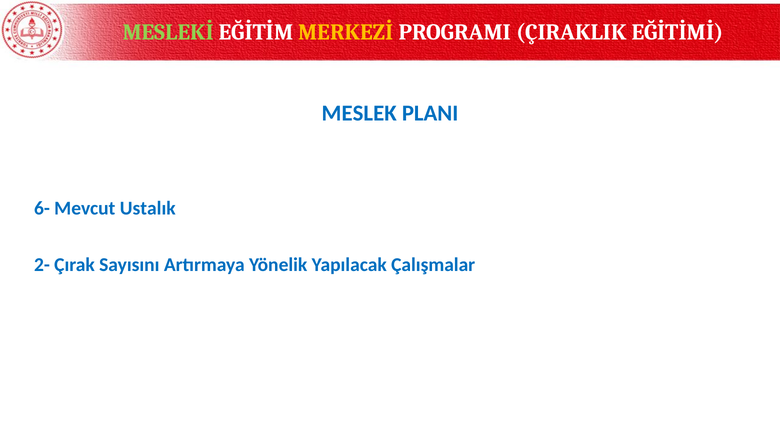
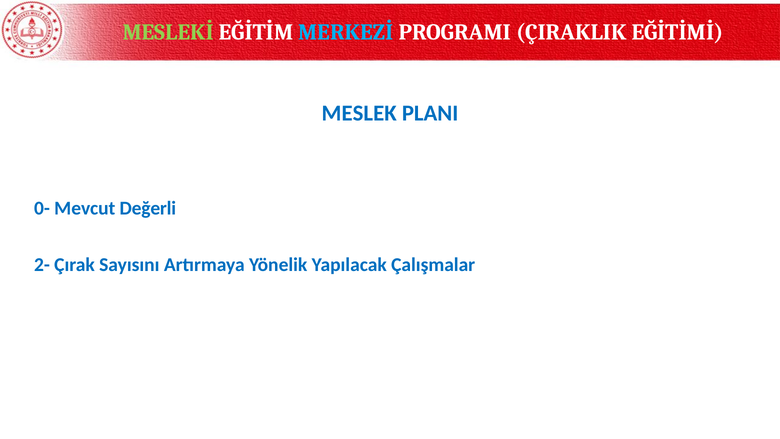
MERKEZİ colour: yellow -> light blue
6-: 6- -> 0-
Ustalık: Ustalık -> Değerli
